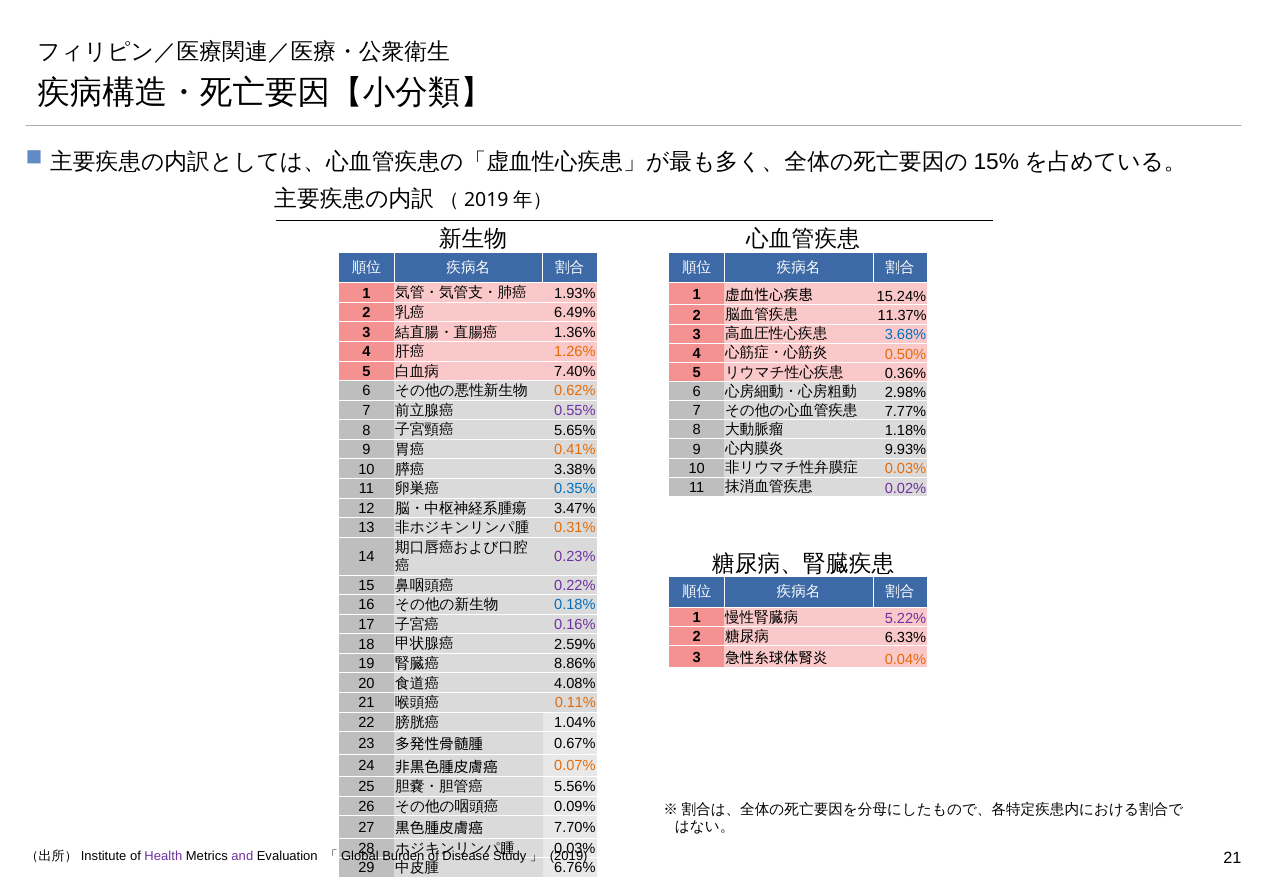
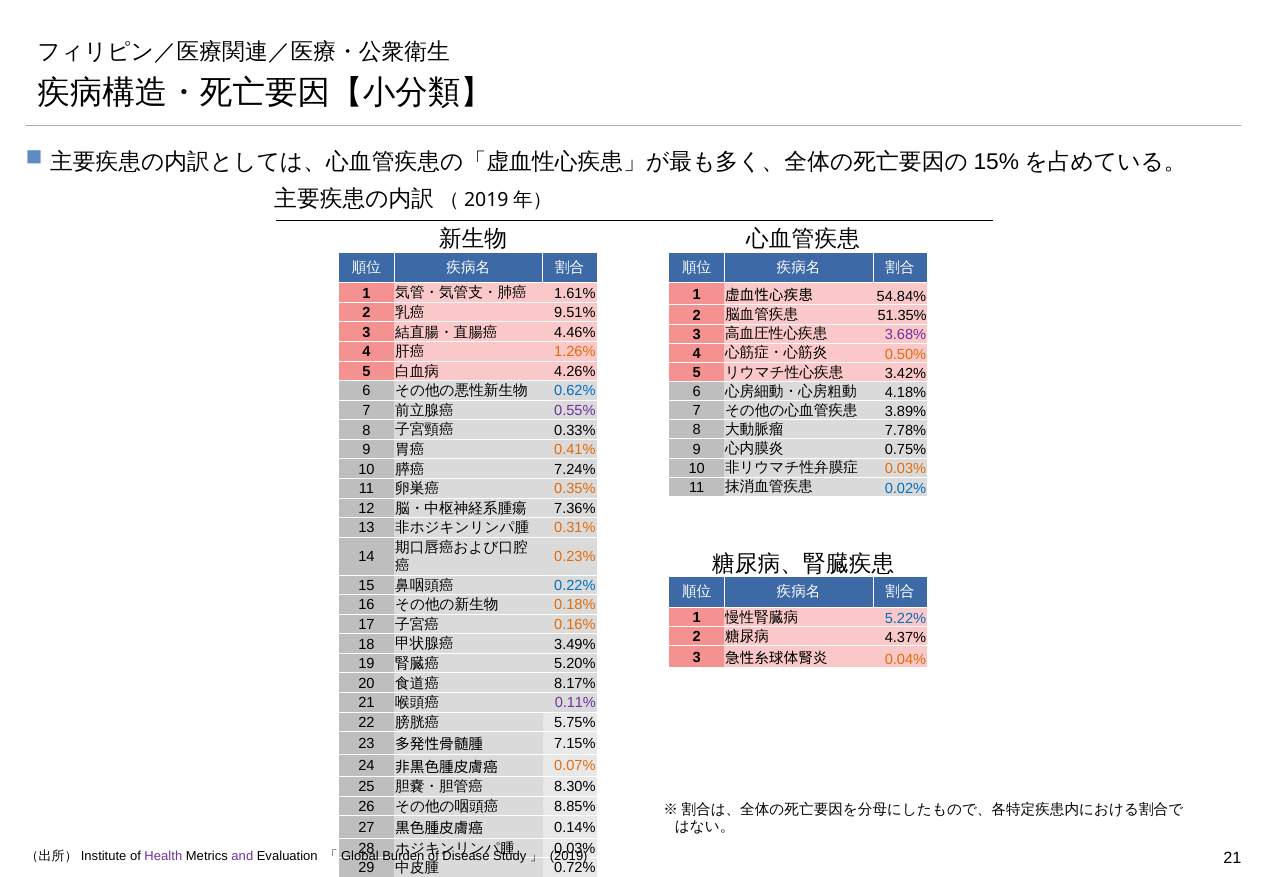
1.93%: 1.93% -> 1.61%
15.24%: 15.24% -> 54.84%
6.49%: 6.49% -> 9.51%
11.37%: 11.37% -> 51.35%
1.36%: 1.36% -> 4.46%
3.68% colour: blue -> purple
7.40%: 7.40% -> 4.26%
0.36%: 0.36% -> 3.42%
0.62% colour: orange -> blue
2.98%: 2.98% -> 4.18%
7.77%: 7.77% -> 3.89%
1.18%: 1.18% -> 7.78%
5.65%: 5.65% -> 0.33%
9.93%: 9.93% -> 0.75%
3.38%: 3.38% -> 7.24%
0.02% colour: purple -> blue
0.35% colour: blue -> orange
3.47%: 3.47% -> 7.36%
0.23% colour: purple -> orange
0.22% colour: purple -> blue
0.18% colour: blue -> orange
5.22% colour: purple -> blue
0.16% colour: purple -> orange
6.33%: 6.33% -> 4.37%
2.59%: 2.59% -> 3.49%
8.86%: 8.86% -> 5.20%
4.08%: 4.08% -> 8.17%
0.11% colour: orange -> purple
1.04%: 1.04% -> 5.75%
0.67%: 0.67% -> 7.15%
5.56%: 5.56% -> 8.30%
0.09%: 0.09% -> 8.85%
7.70%: 7.70% -> 0.14%
6.76%: 6.76% -> 0.72%
